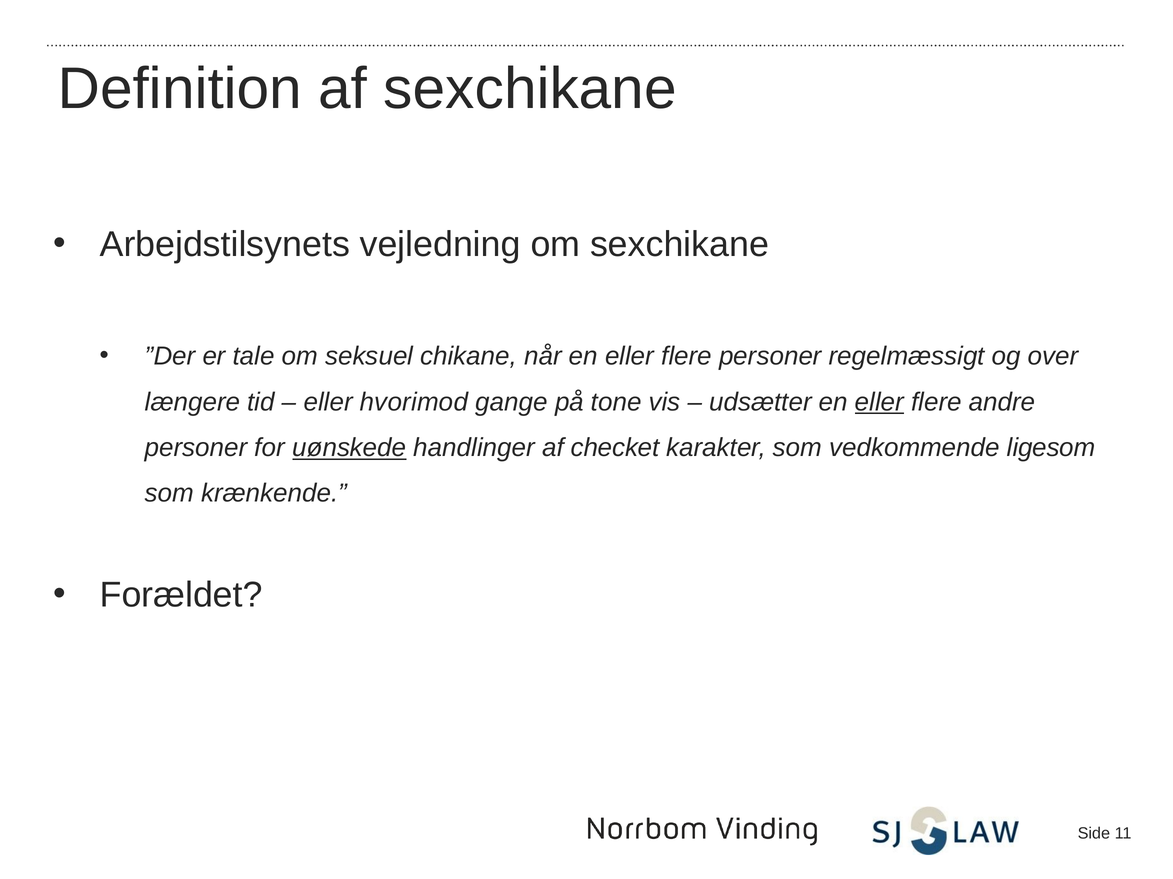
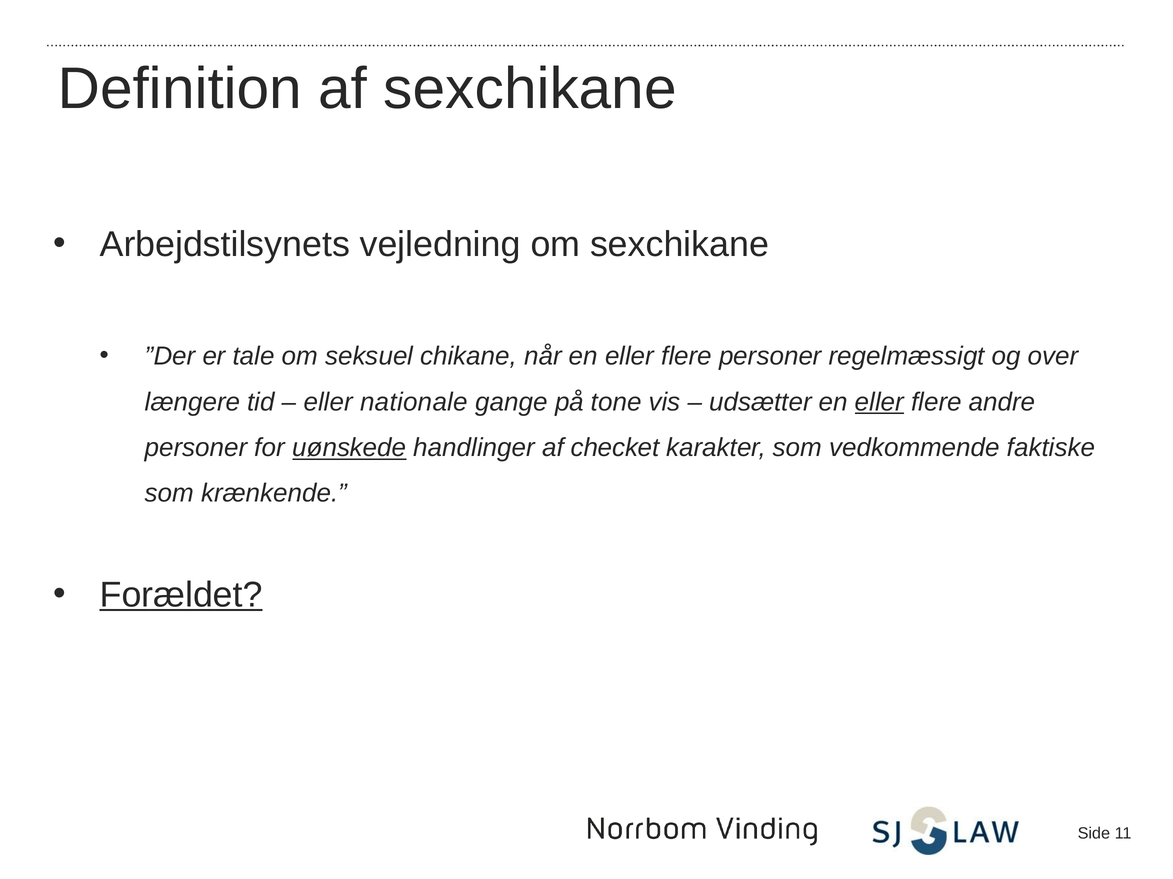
hvorimod: hvorimod -> nationale
ligesom: ligesom -> faktiske
Forældet underline: none -> present
